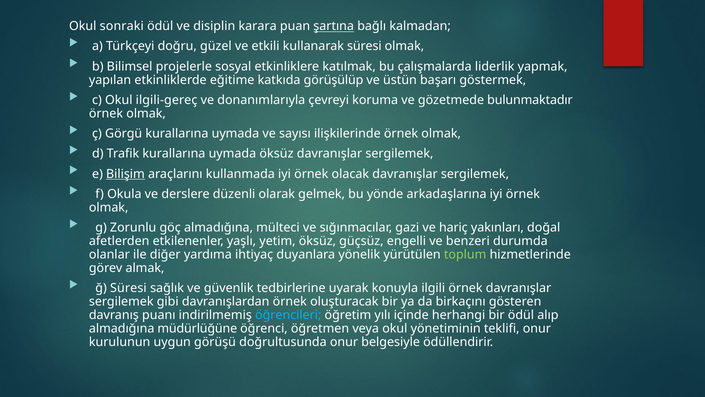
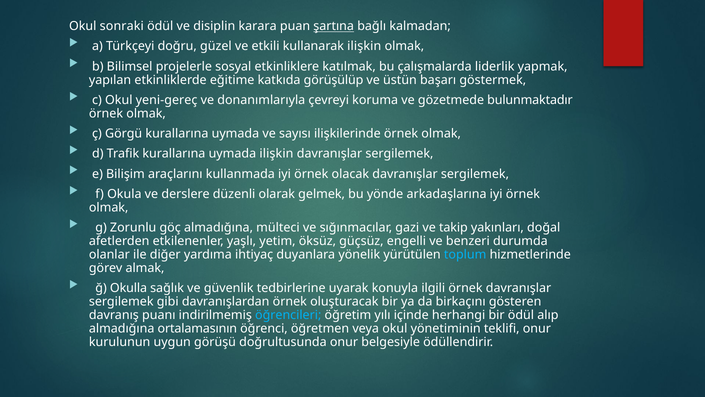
kullanarak süresi: süresi -> ilişkin
ilgili-gereç: ilgili-gereç -> yeni-gereç
uymada öksüz: öksüz -> ilişkin
Bilişim underline: present -> none
hariç: hariç -> takip
toplum colour: light green -> light blue
ğ Süresi: Süresi -> Okulla
müdürlüğüne: müdürlüğüne -> ortalamasının
